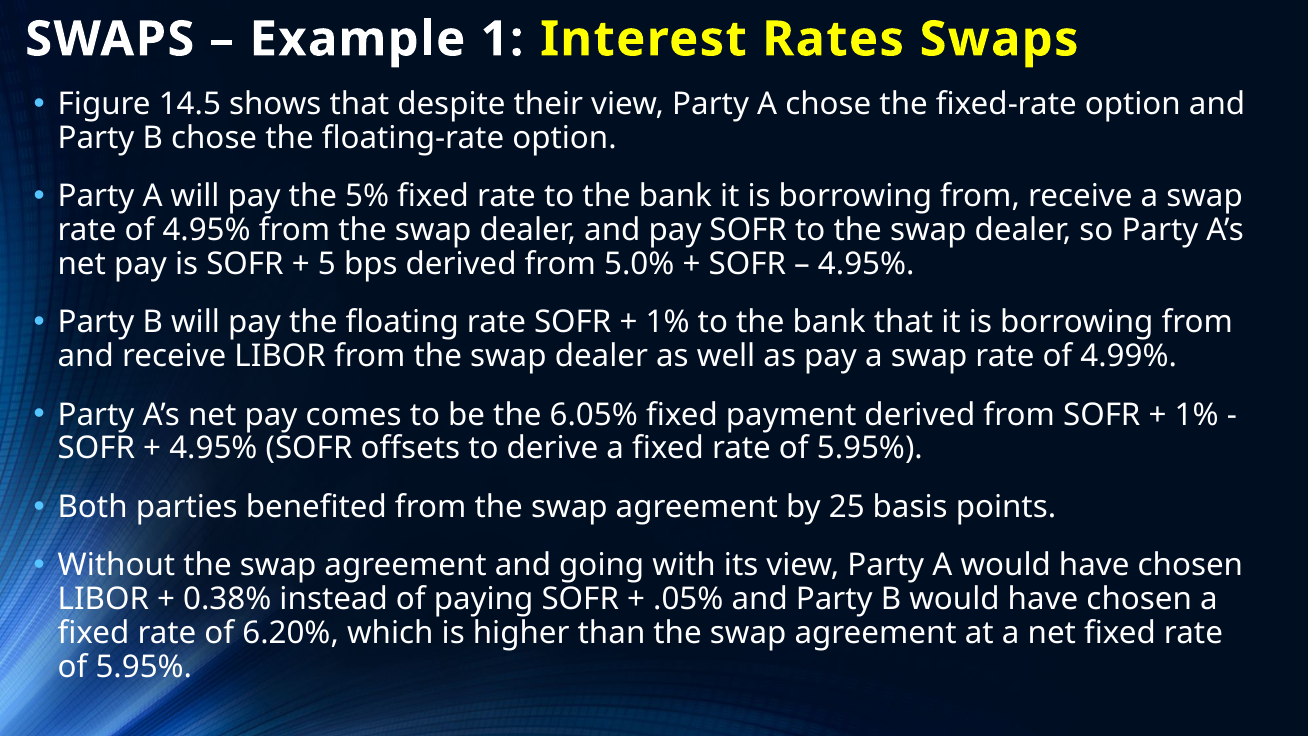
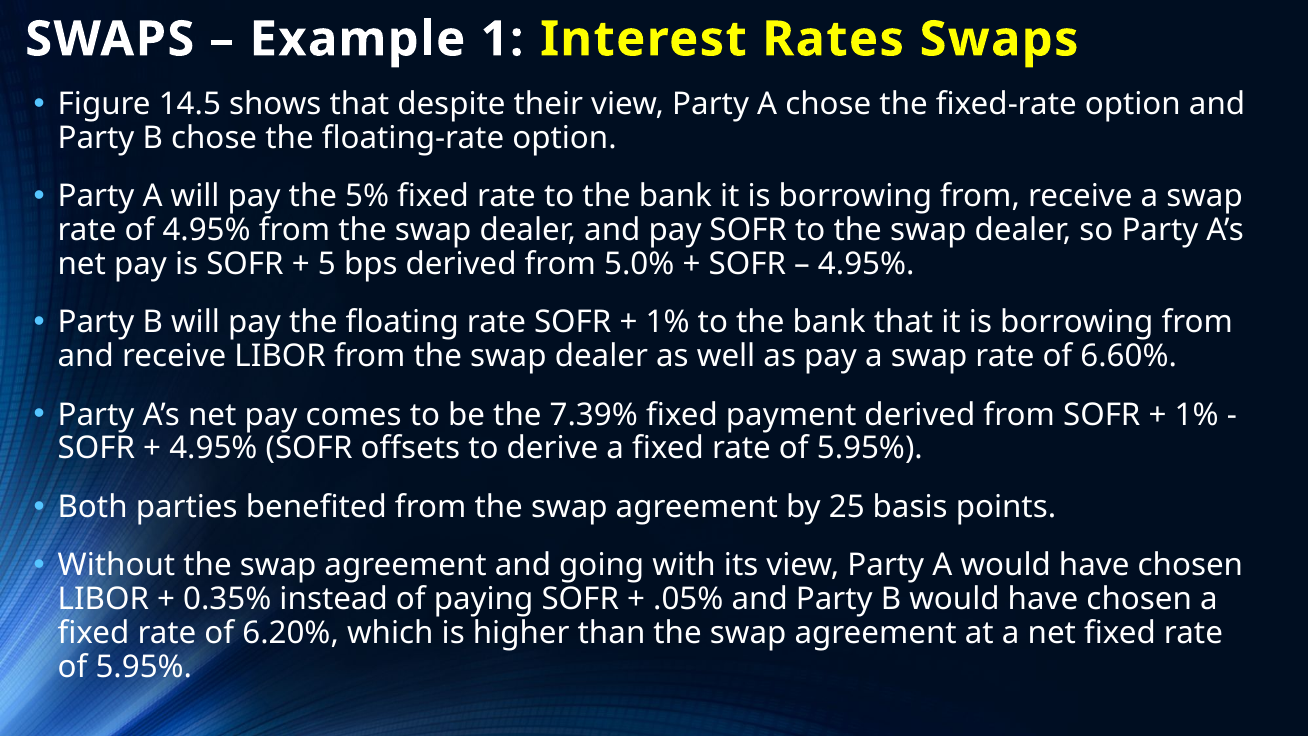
4.99%: 4.99% -> 6.60%
6.05%: 6.05% -> 7.39%
0.38%: 0.38% -> 0.35%
